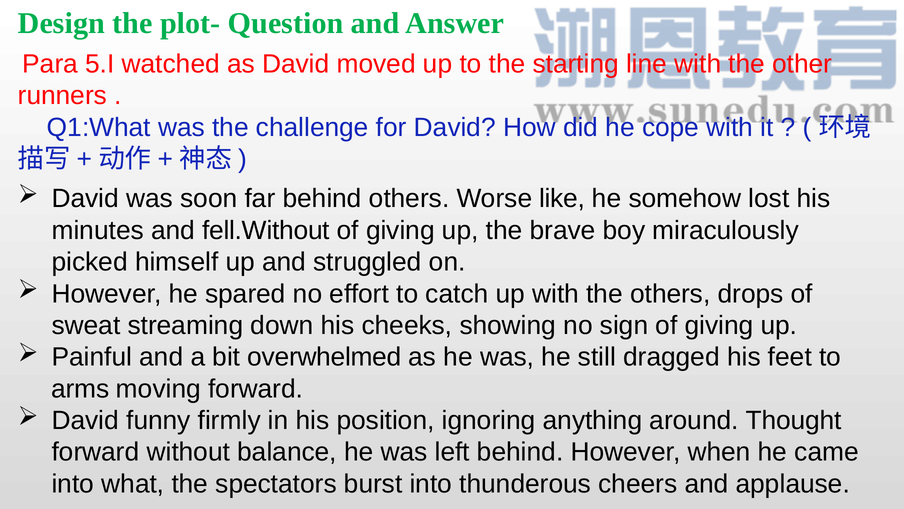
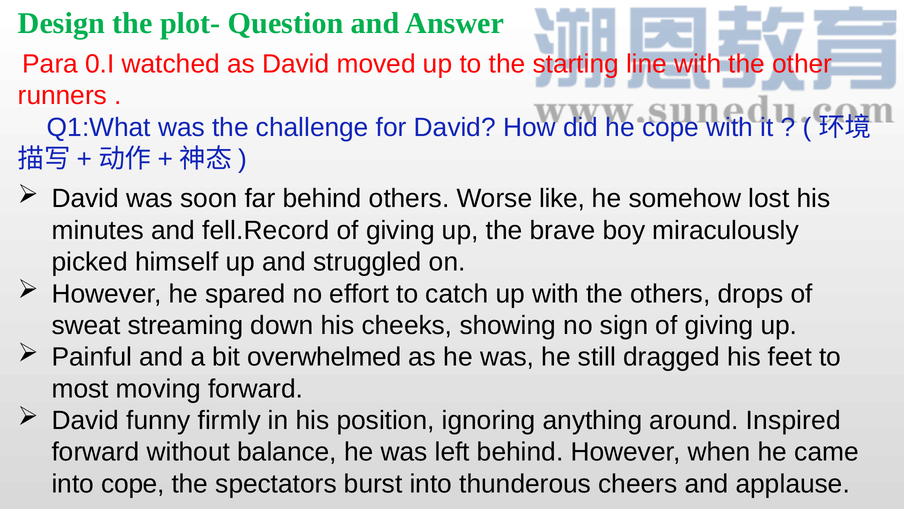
5.I: 5.I -> 0.I
fell.Without: fell.Without -> fell.Record
arms: arms -> most
Thought: Thought -> Inspired
into what: what -> cope
